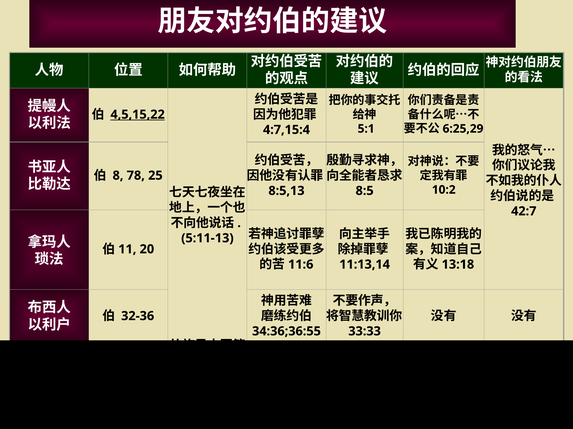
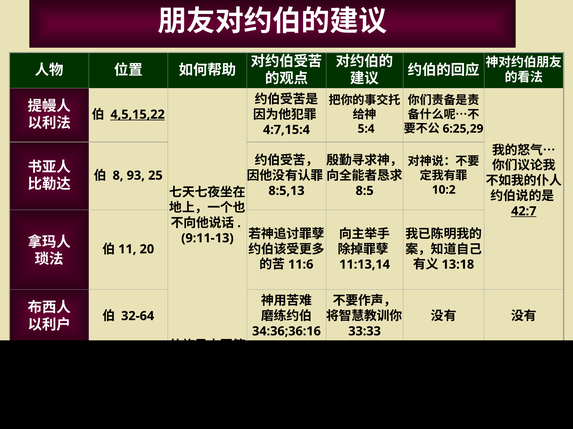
5:1: 5:1 -> 5:4
78: 78 -> 93
42:7 underline: none -> present
5:11-13: 5:11-13 -> 9:11-13
32-36: 32-36 -> 32-64
34:36;36:55: 34:36;36:55 -> 34:36;36:16
